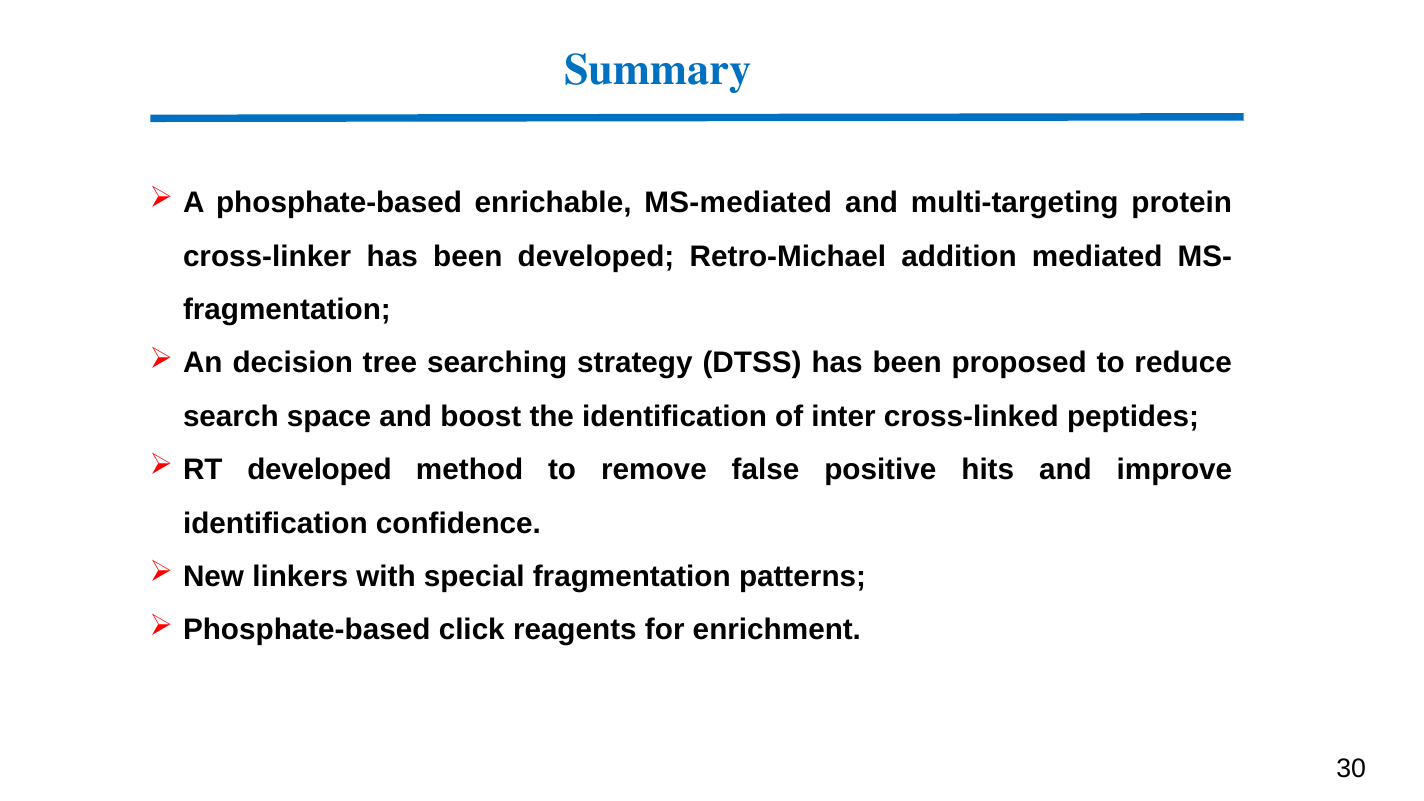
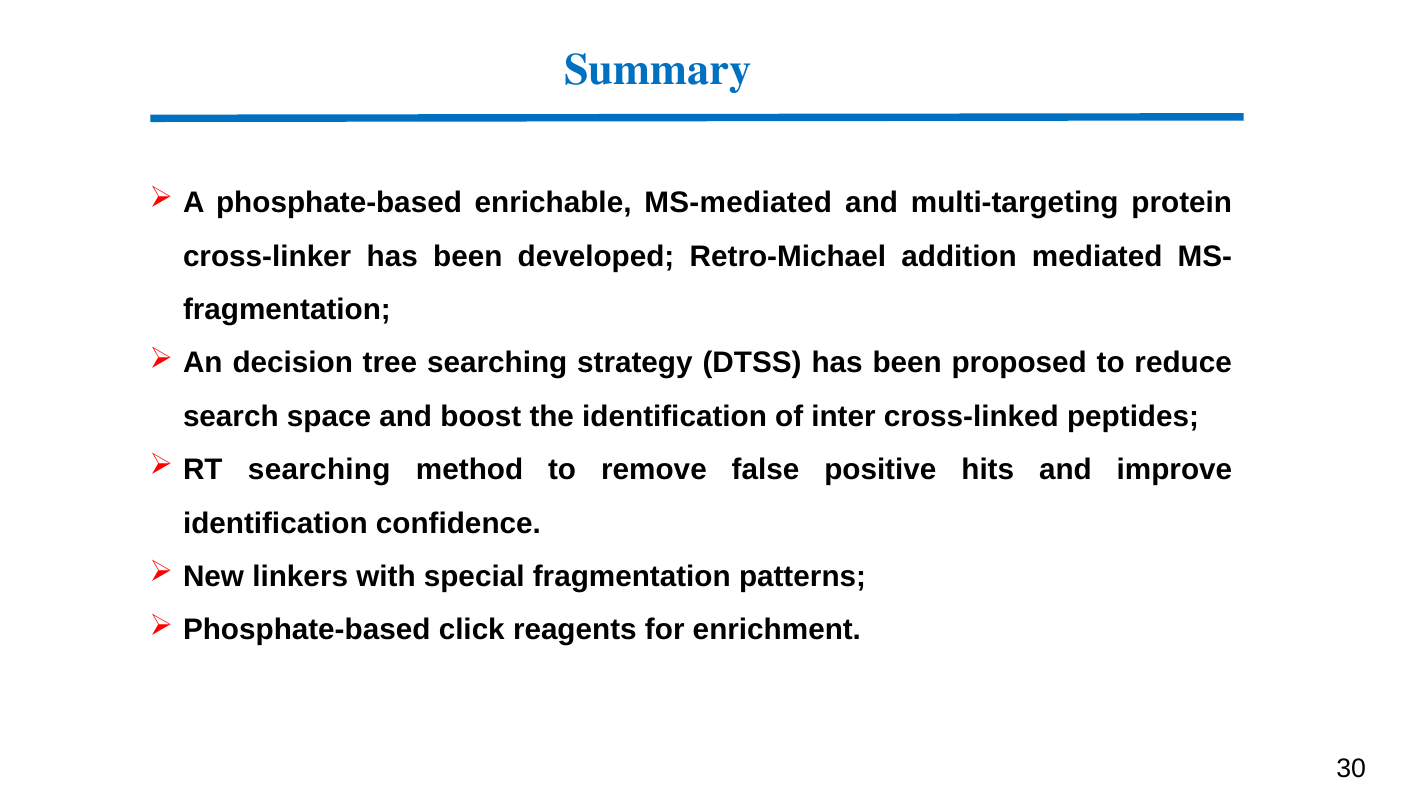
RT developed: developed -> searching
